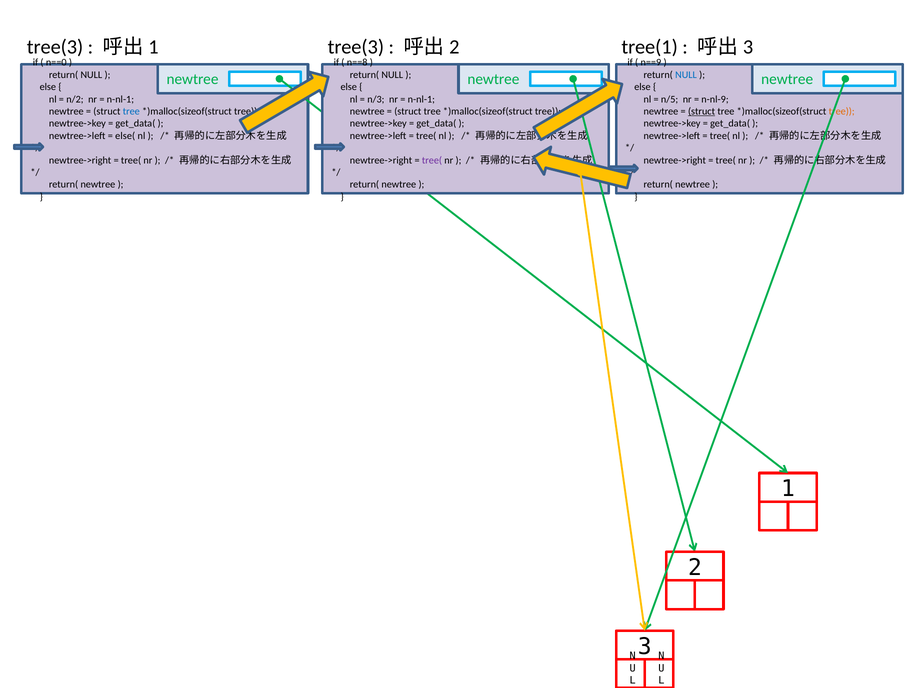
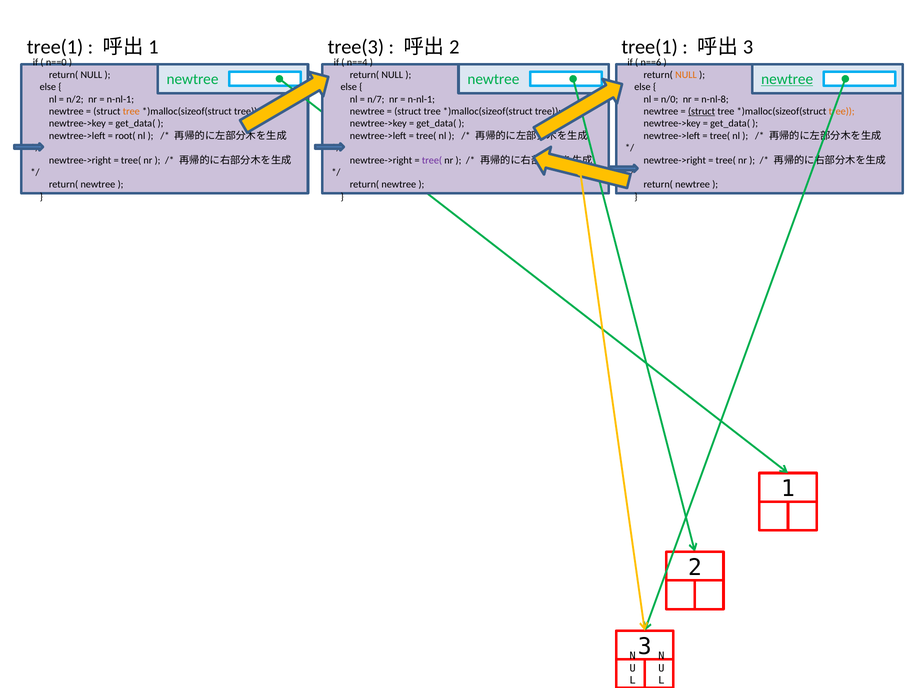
tree(3 at (55, 47): tree(3 -> tree(1
n==8: n==8 -> n==4
n==9: n==9 -> n==6
NULL at (686, 75) colour: blue -> orange
newtree at (787, 79) underline: none -> present
n/3: n/3 -> n/7
n/5: n/5 -> n/0
n-nl-9: n-nl-9 -> n-nl-8
tree at (131, 111) colour: blue -> orange
else(: else( -> root(
